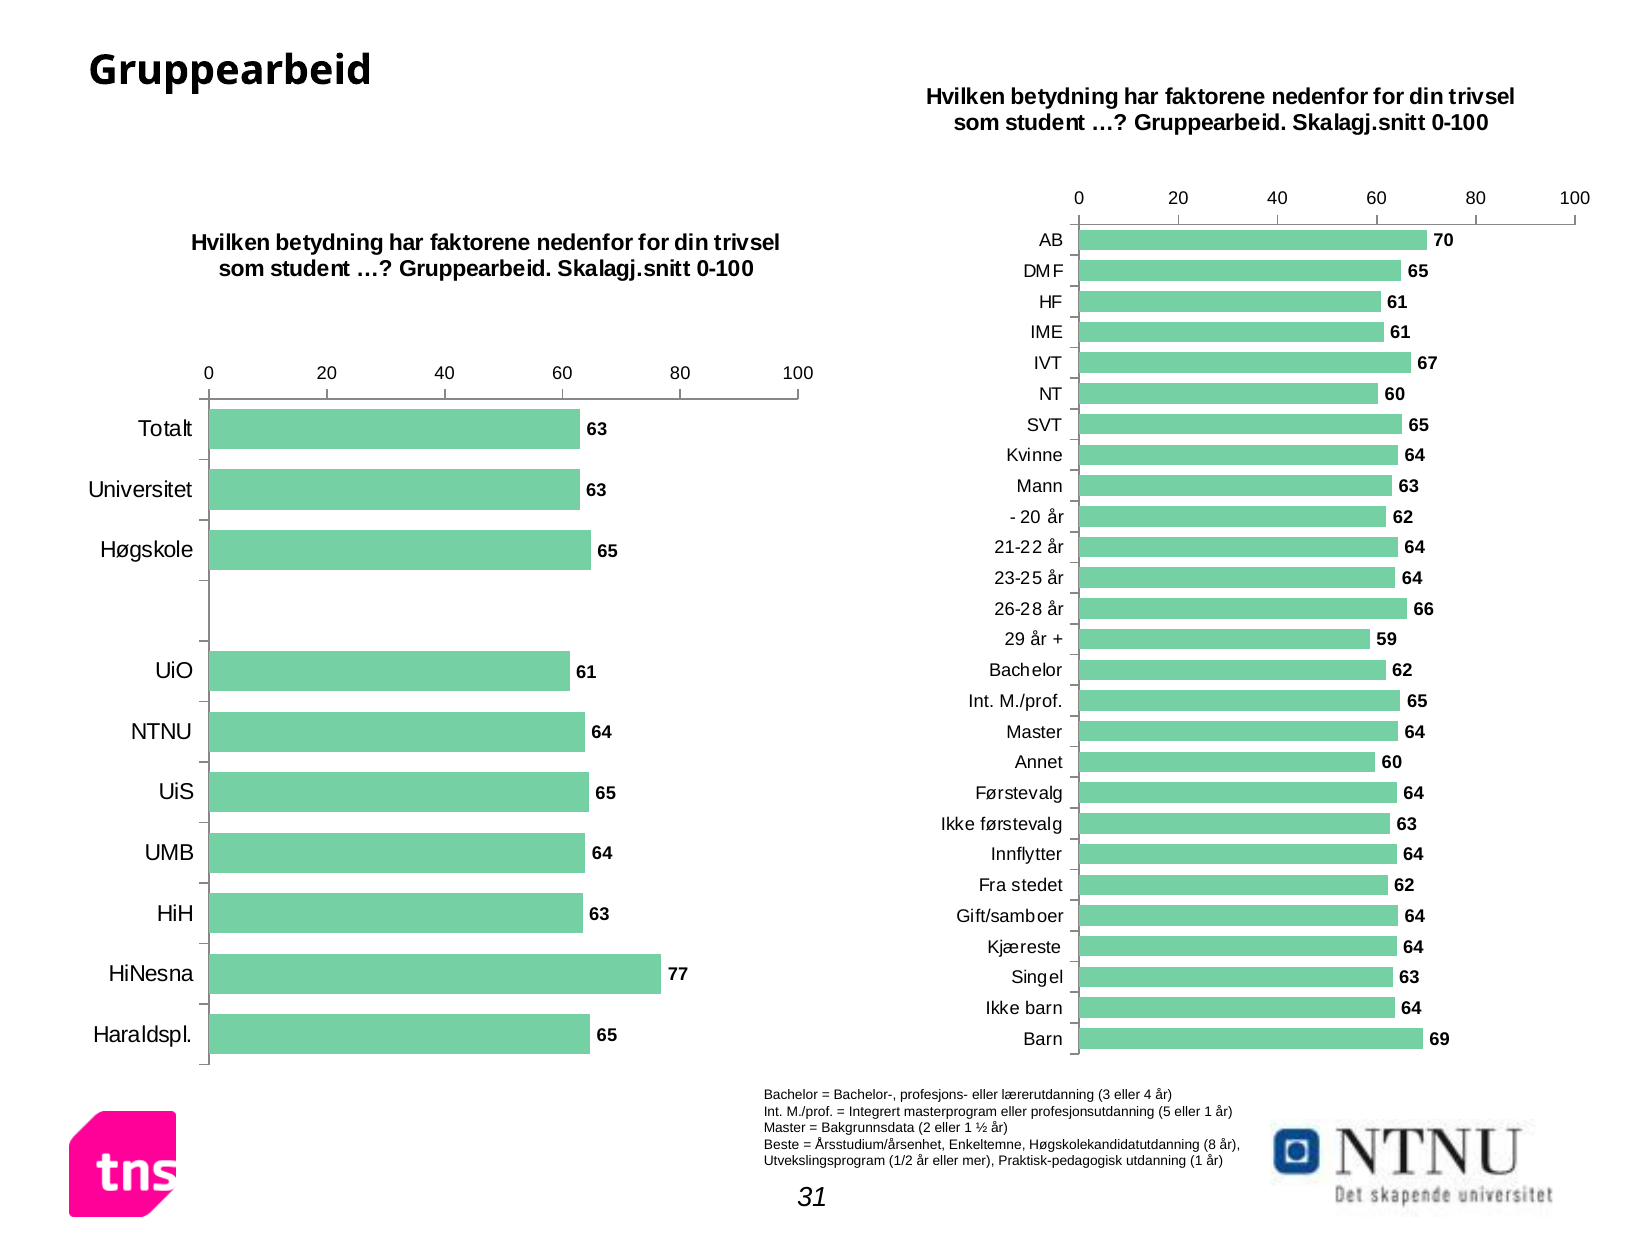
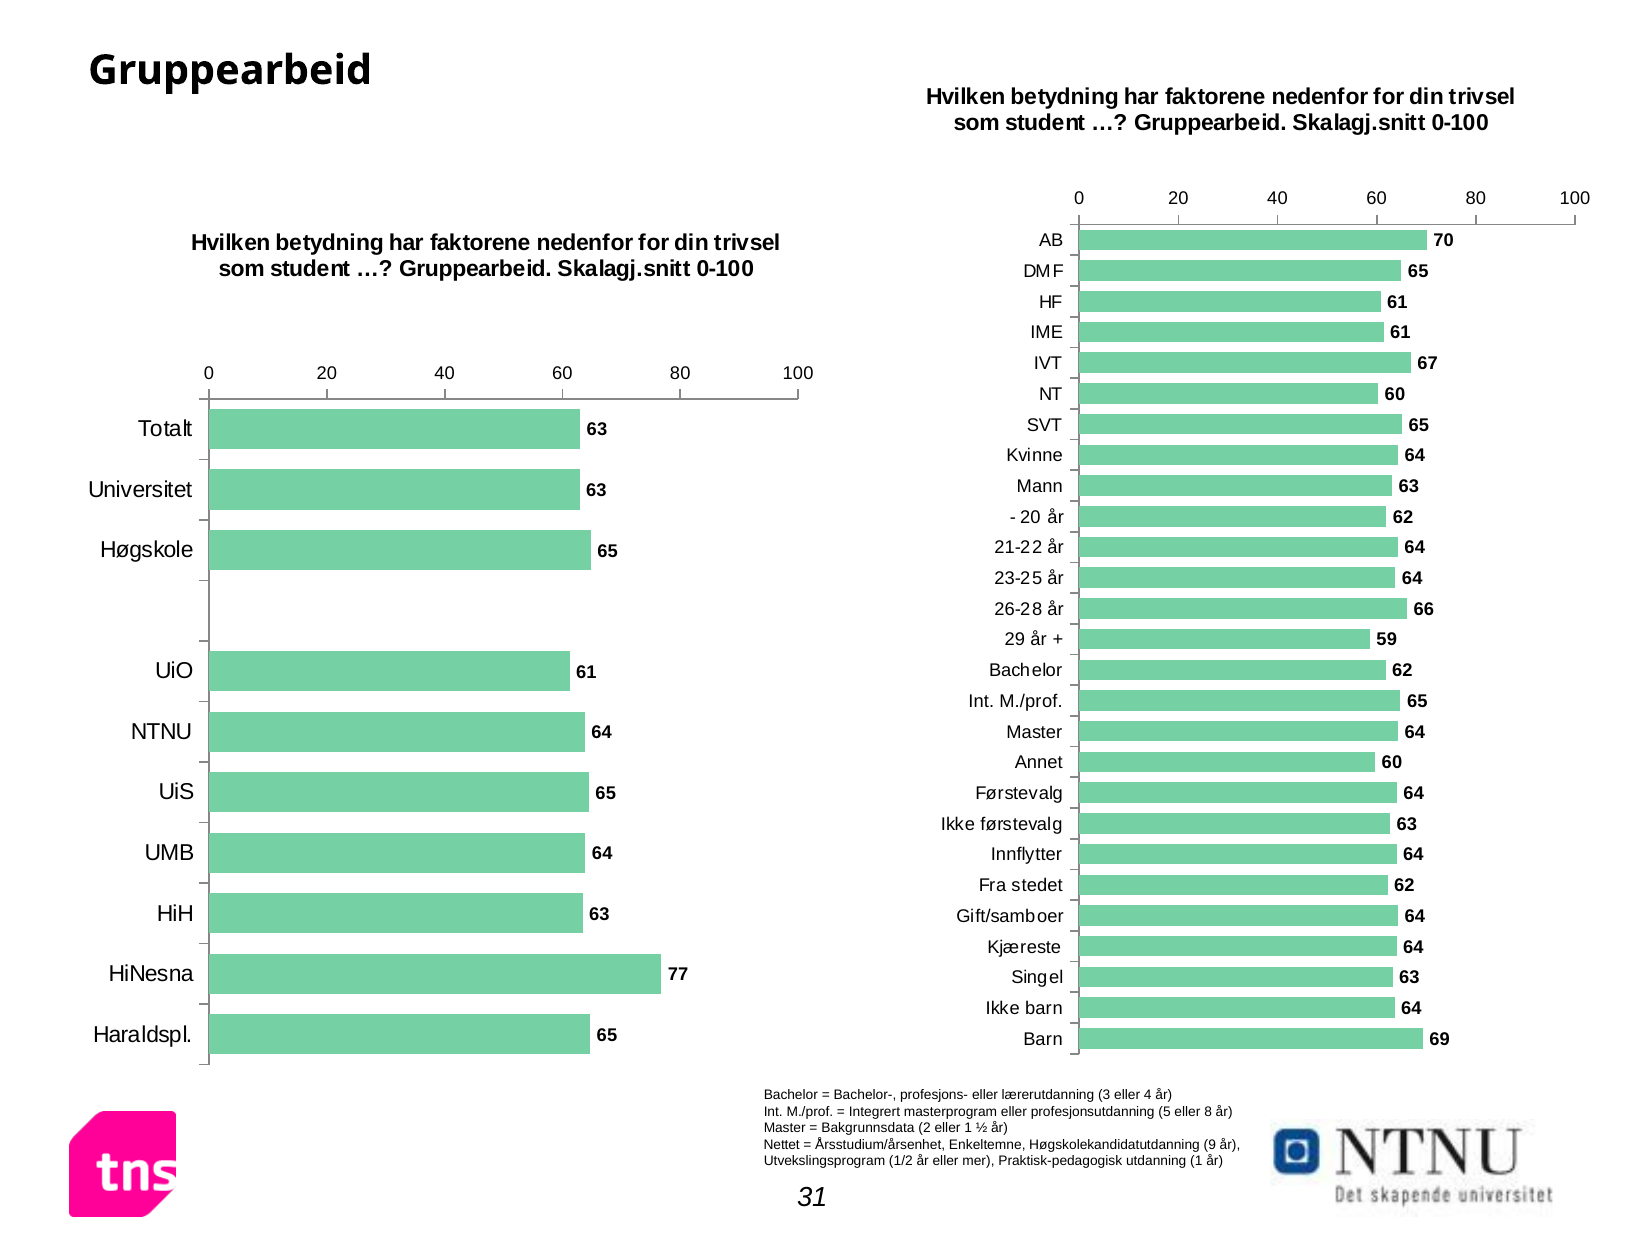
5 eller 1: 1 -> 8
Beste: Beste -> Nettet
8: 8 -> 9
